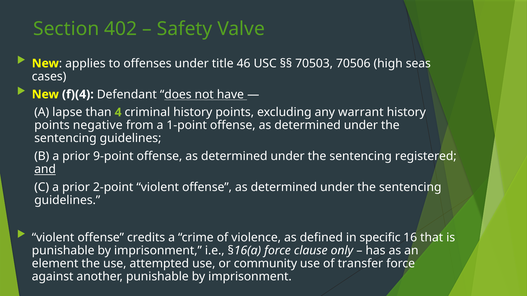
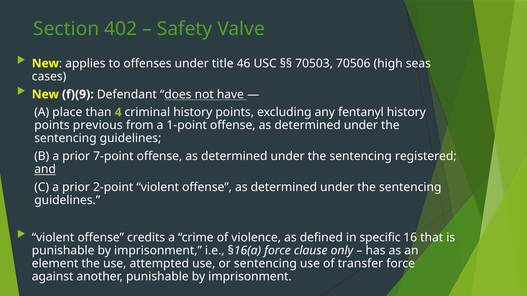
f)(4: f)(4 -> f)(9
lapse: lapse -> place
warrant: warrant -> fentanyl
negative: negative -> previous
9-point: 9-point -> 7-point
or community: community -> sentencing
